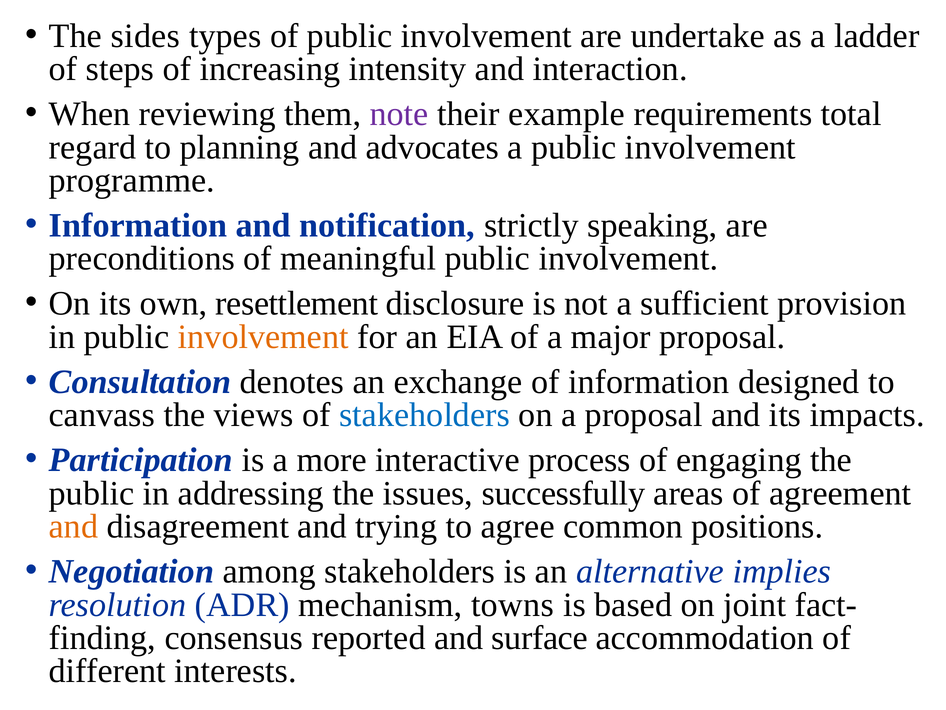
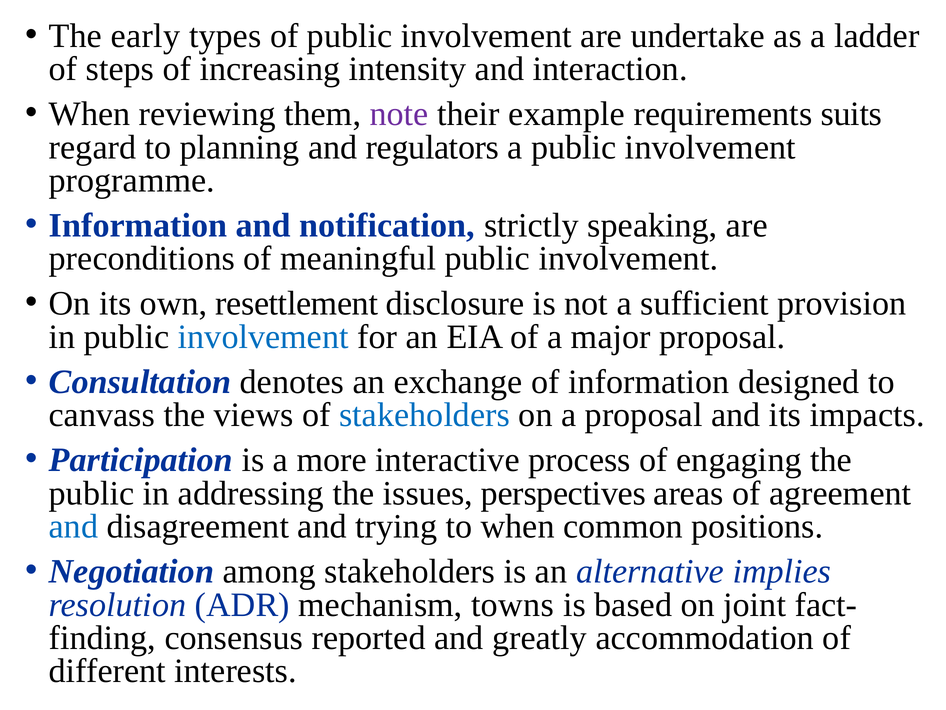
sides: sides -> early
total: total -> suits
advocates: advocates -> regulators
involvement at (263, 337) colour: orange -> blue
successfully: successfully -> perspectives
and at (73, 526) colour: orange -> blue
to agree: agree -> when
surface: surface -> greatly
